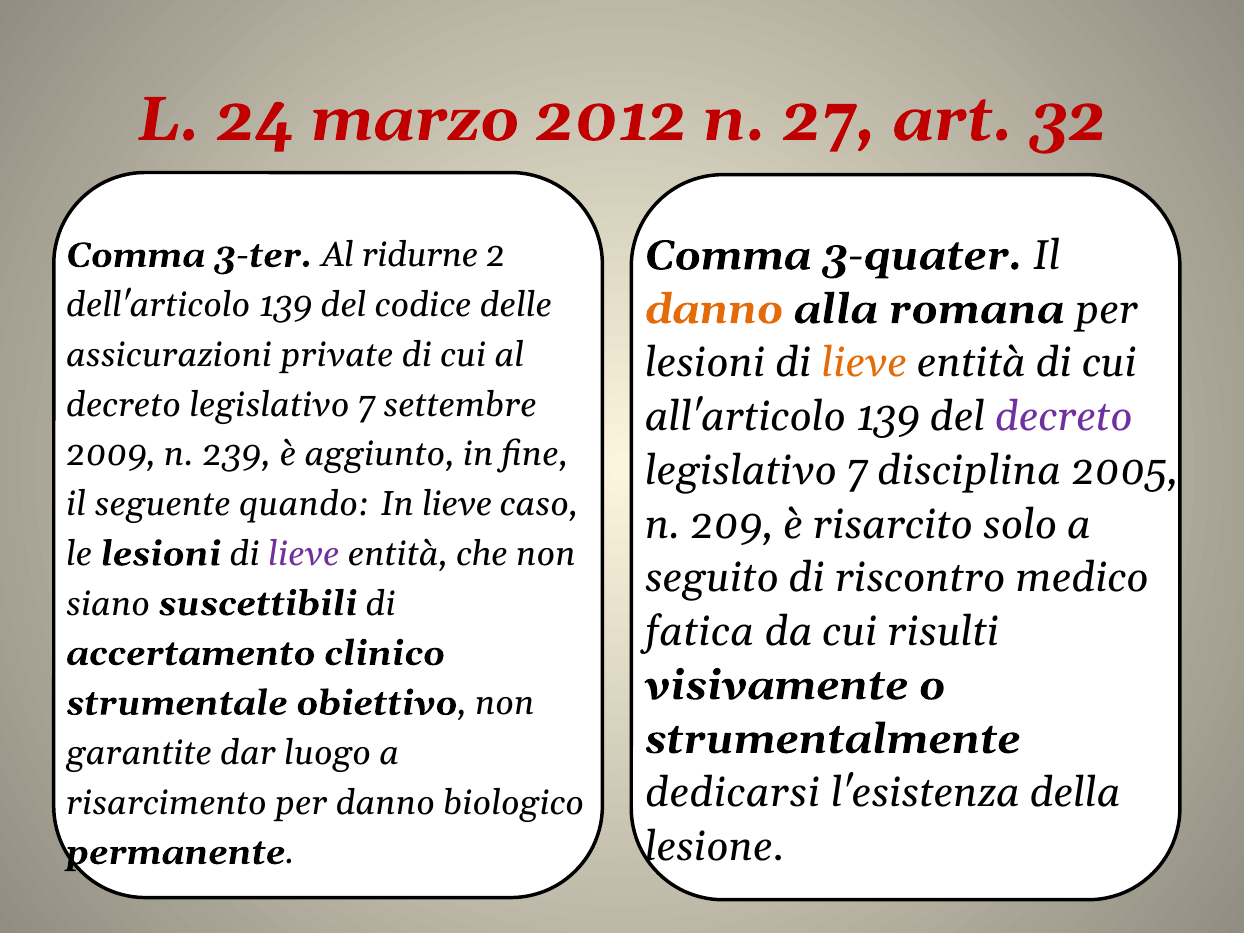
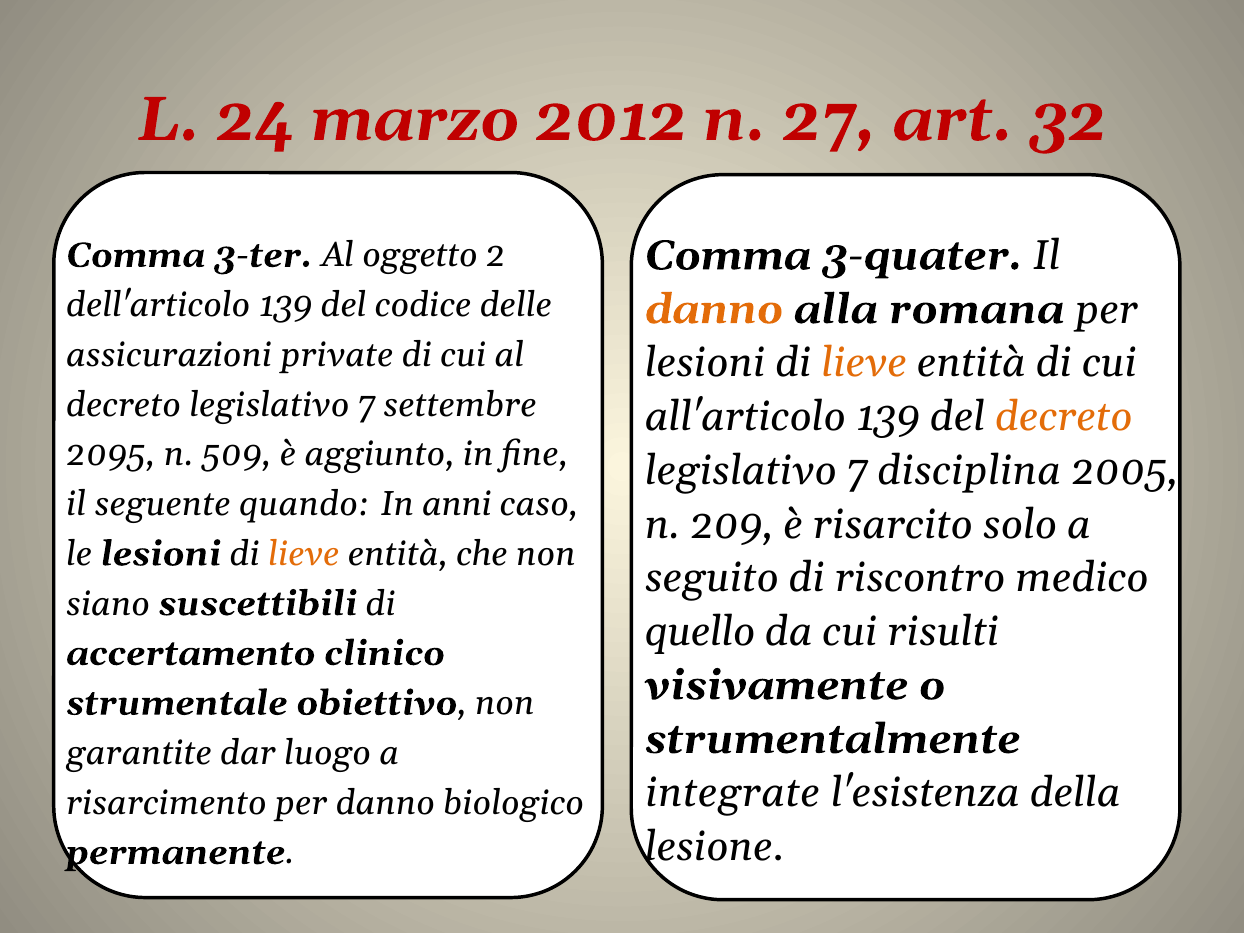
ridurne: ridurne -> oggetto
decreto at (1064, 417) colour: purple -> orange
2009: 2009 -> 2095
239: 239 -> 509
In lieve: lieve -> anni
lieve at (304, 554) colour: purple -> orange
fatica: fatica -> quello
dedicarsi: dedicarsi -> integrate
